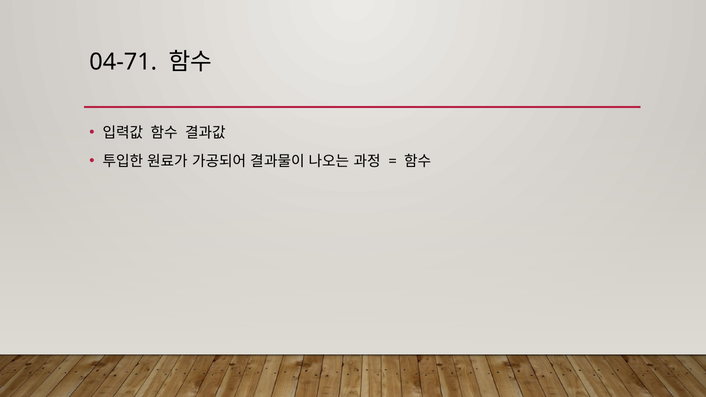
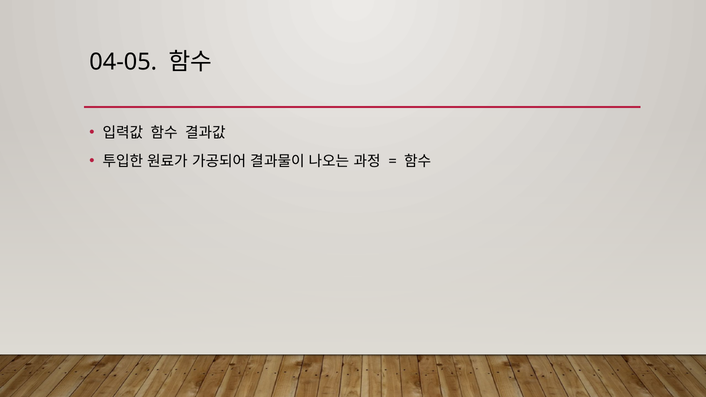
04-71: 04-71 -> 04-05
